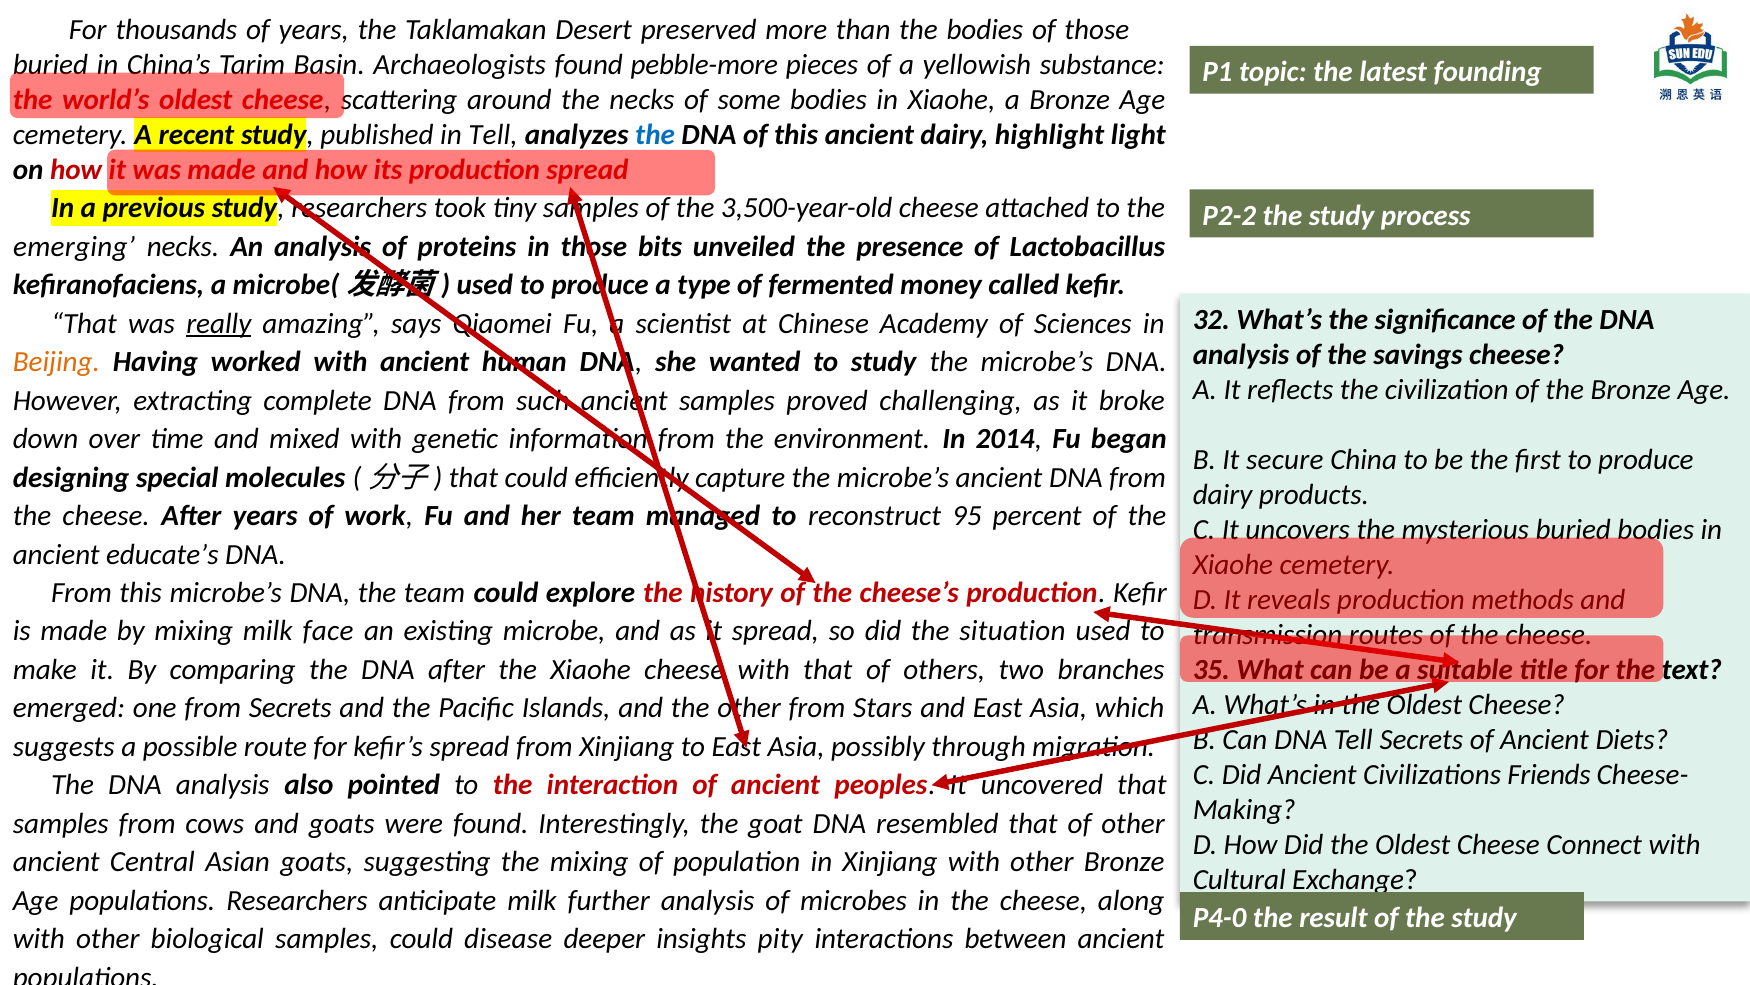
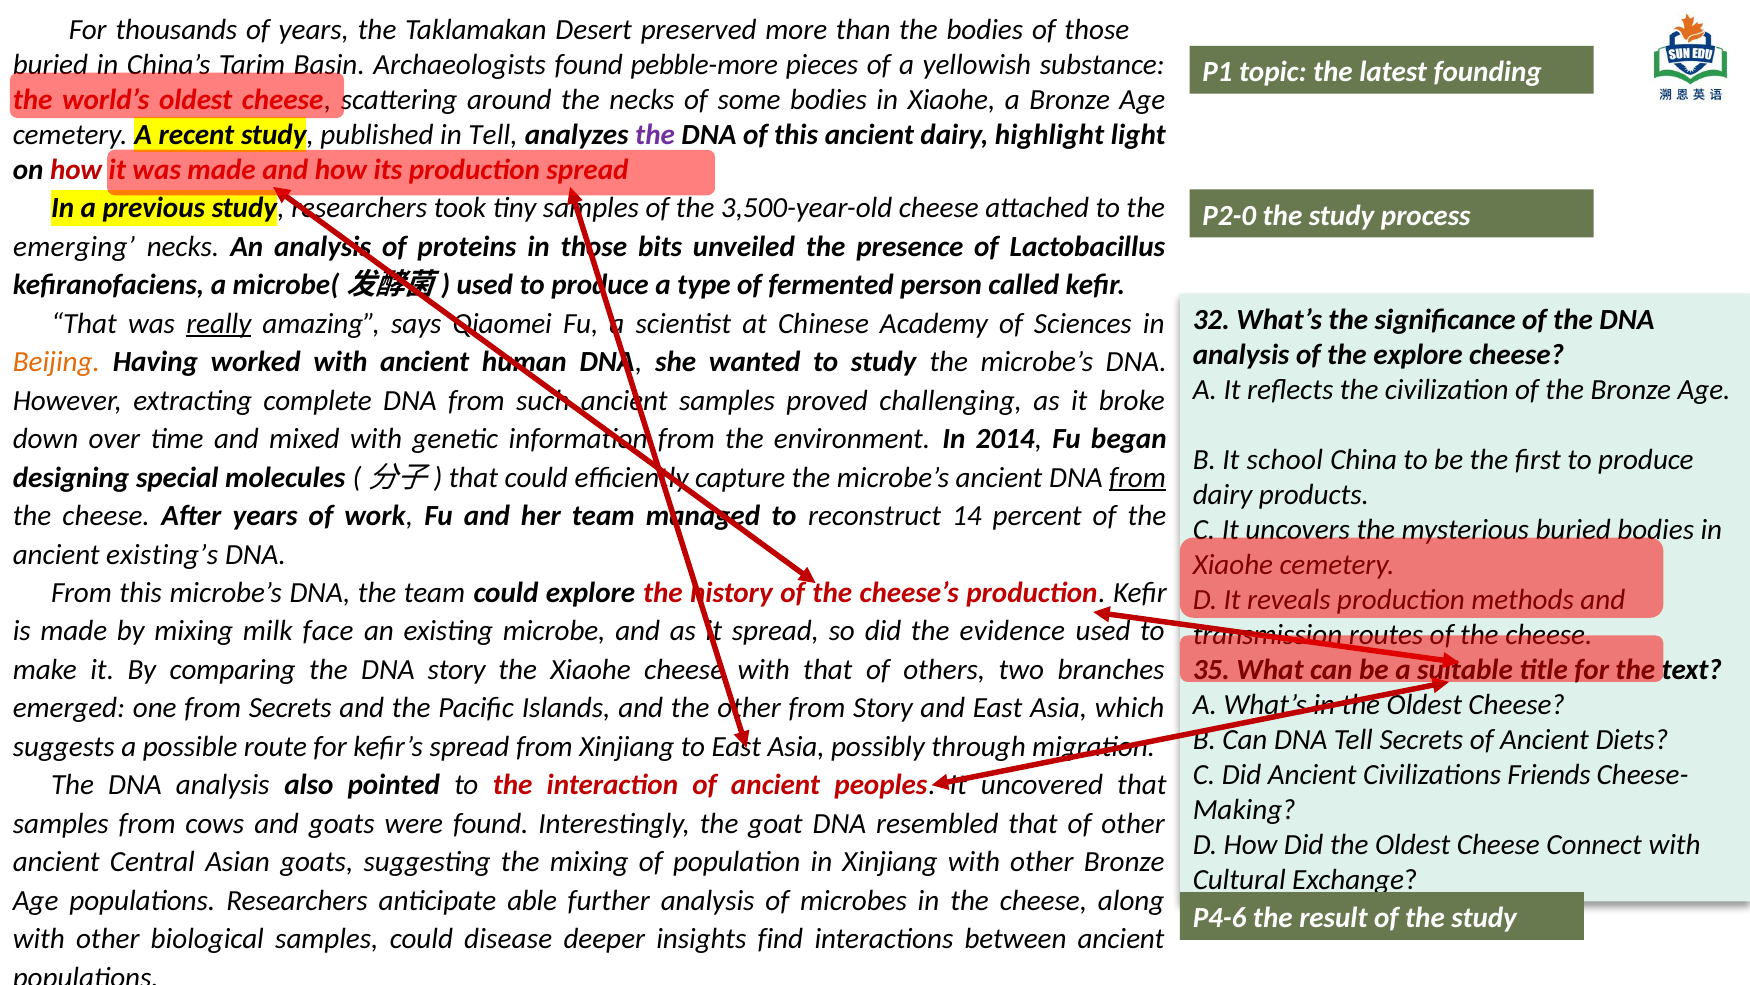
the at (655, 135) colour: blue -> purple
P2-2: P2-2 -> P2-0
money: money -> person
the savings: savings -> explore
secure: secure -> school
from at (1138, 477) underline: none -> present
95: 95 -> 14
educate’s: educate’s -> existing’s
situation: situation -> evidence
DNA after: after -> story
from Stars: Stars -> Story
anticipate milk: milk -> able
P4-0: P4-0 -> P4-6
pity: pity -> find
